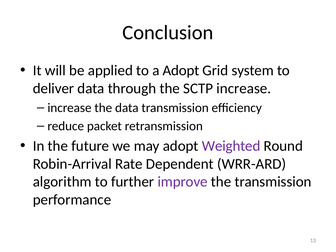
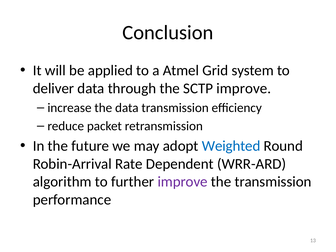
a Adopt: Adopt -> Atmel
SCTP increase: increase -> improve
Weighted colour: purple -> blue
